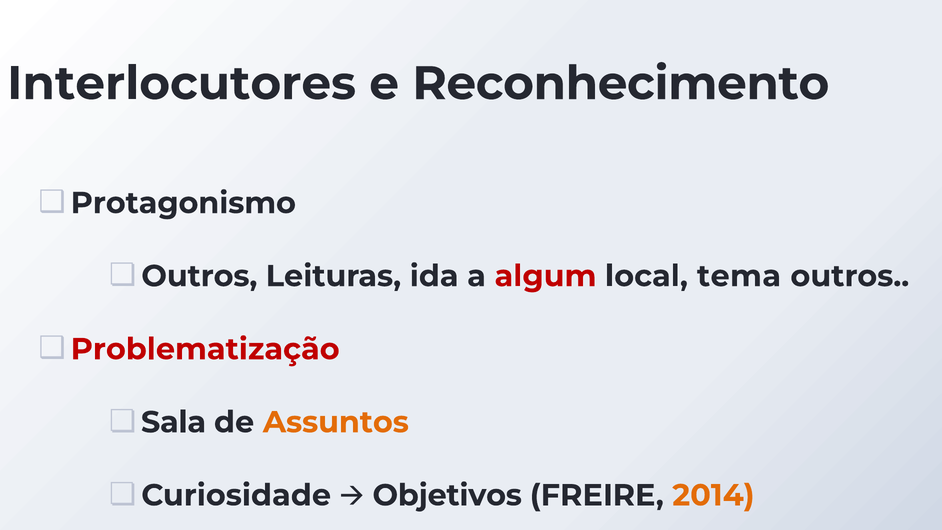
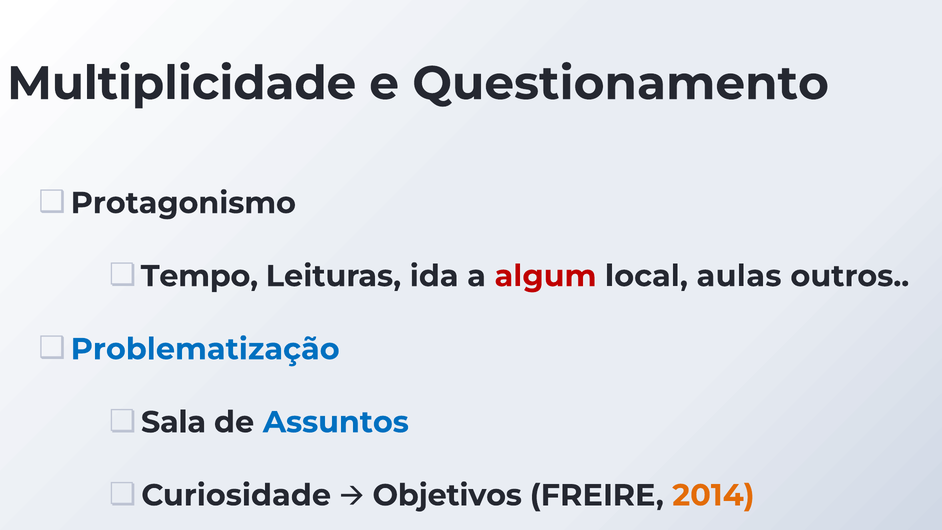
Interlocutores: Interlocutores -> Multiplicidade
Reconhecimento: Reconhecimento -> Questionamento
Outros at (199, 276): Outros -> Tempo
tema: tema -> aulas
Problematização colour: red -> blue
Assuntos colour: orange -> blue
